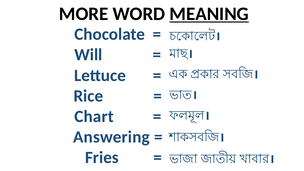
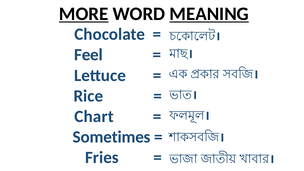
MORE underline: none -> present
Will: Will -> Feel
Answering: Answering -> Sometimes
